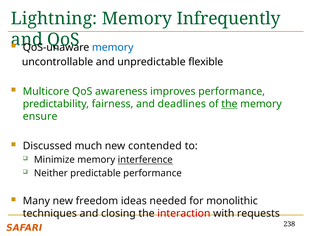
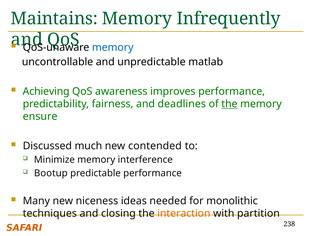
Lightning: Lightning -> Maintains
flexible: flexible -> matlab
Multicore: Multicore -> Achieving
interference underline: present -> none
Neither: Neither -> Bootup
freedom: freedom -> niceness
interaction colour: red -> orange
requests: requests -> partition
